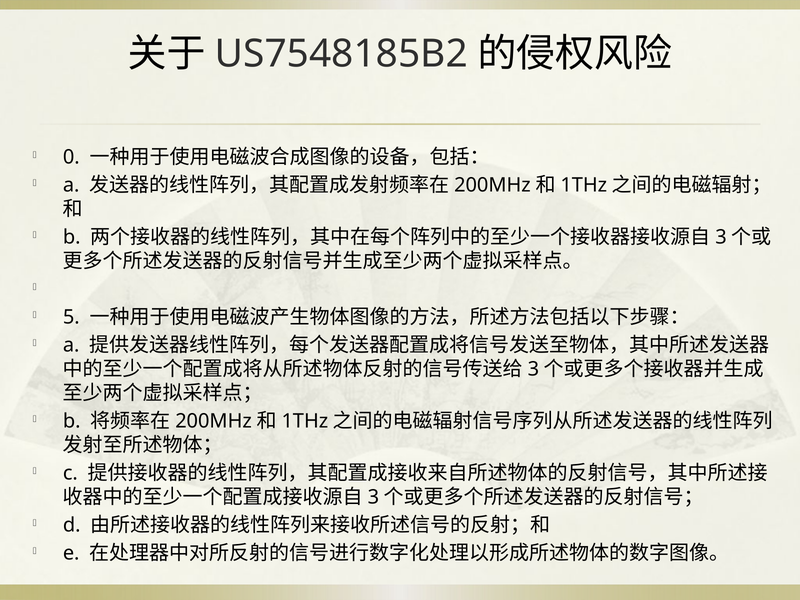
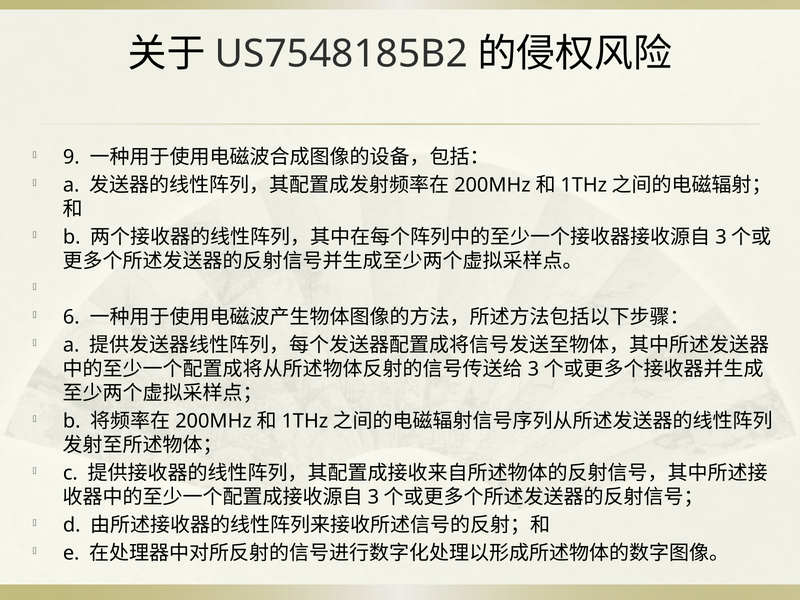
0: 0 -> 9
5: 5 -> 6
